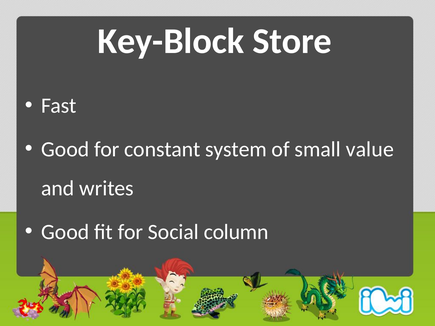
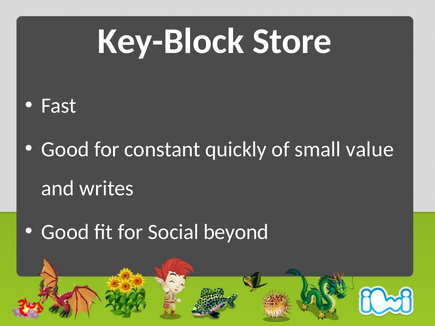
system: system -> quickly
column: column -> beyond
